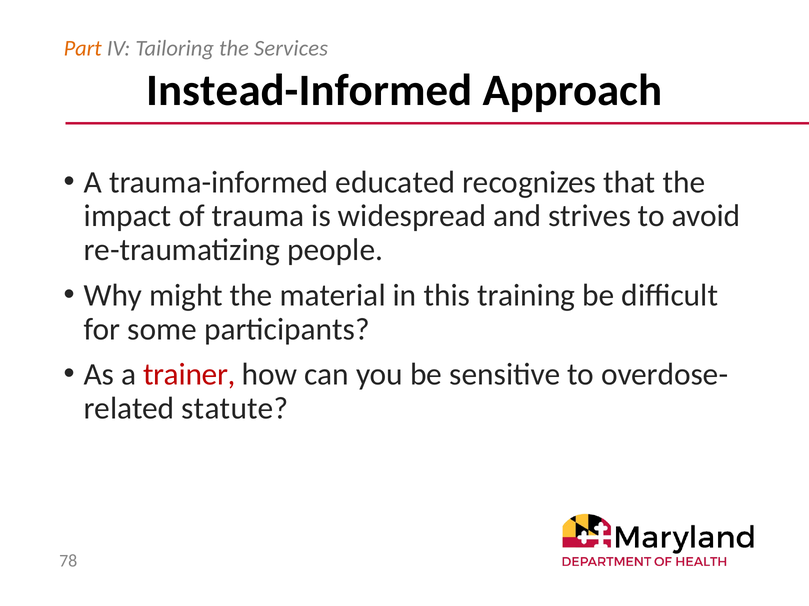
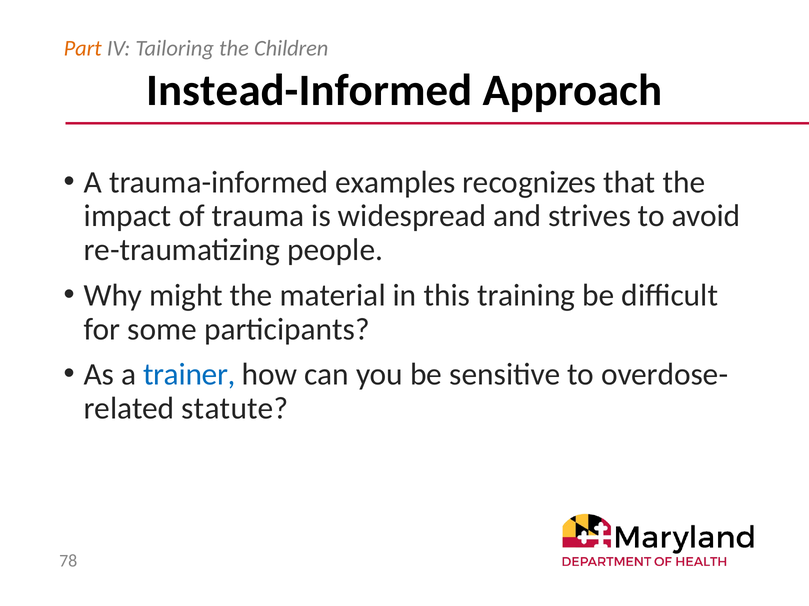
Services: Services -> Children
educated: educated -> examples
trainer colour: red -> blue
